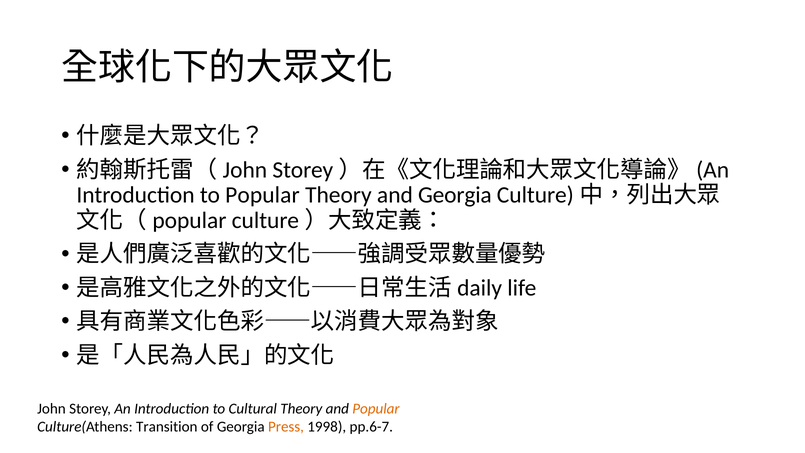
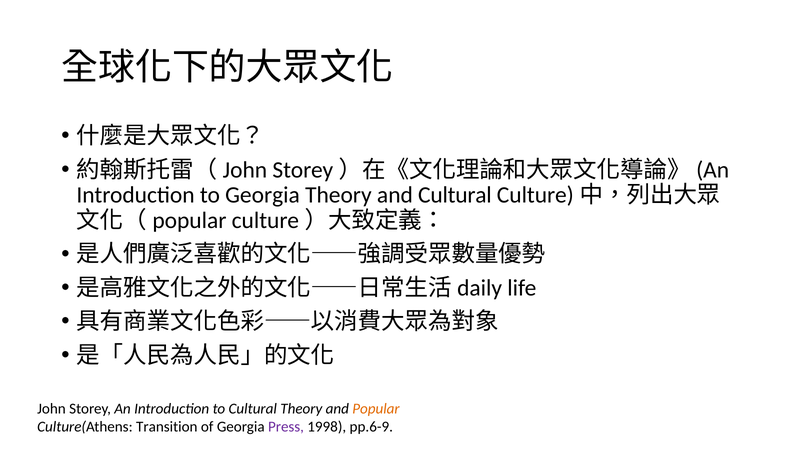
to Popular: Popular -> Georgia
and Georgia: Georgia -> Cultural
Press colour: orange -> purple
pp.6-7: pp.6-7 -> pp.6-9
